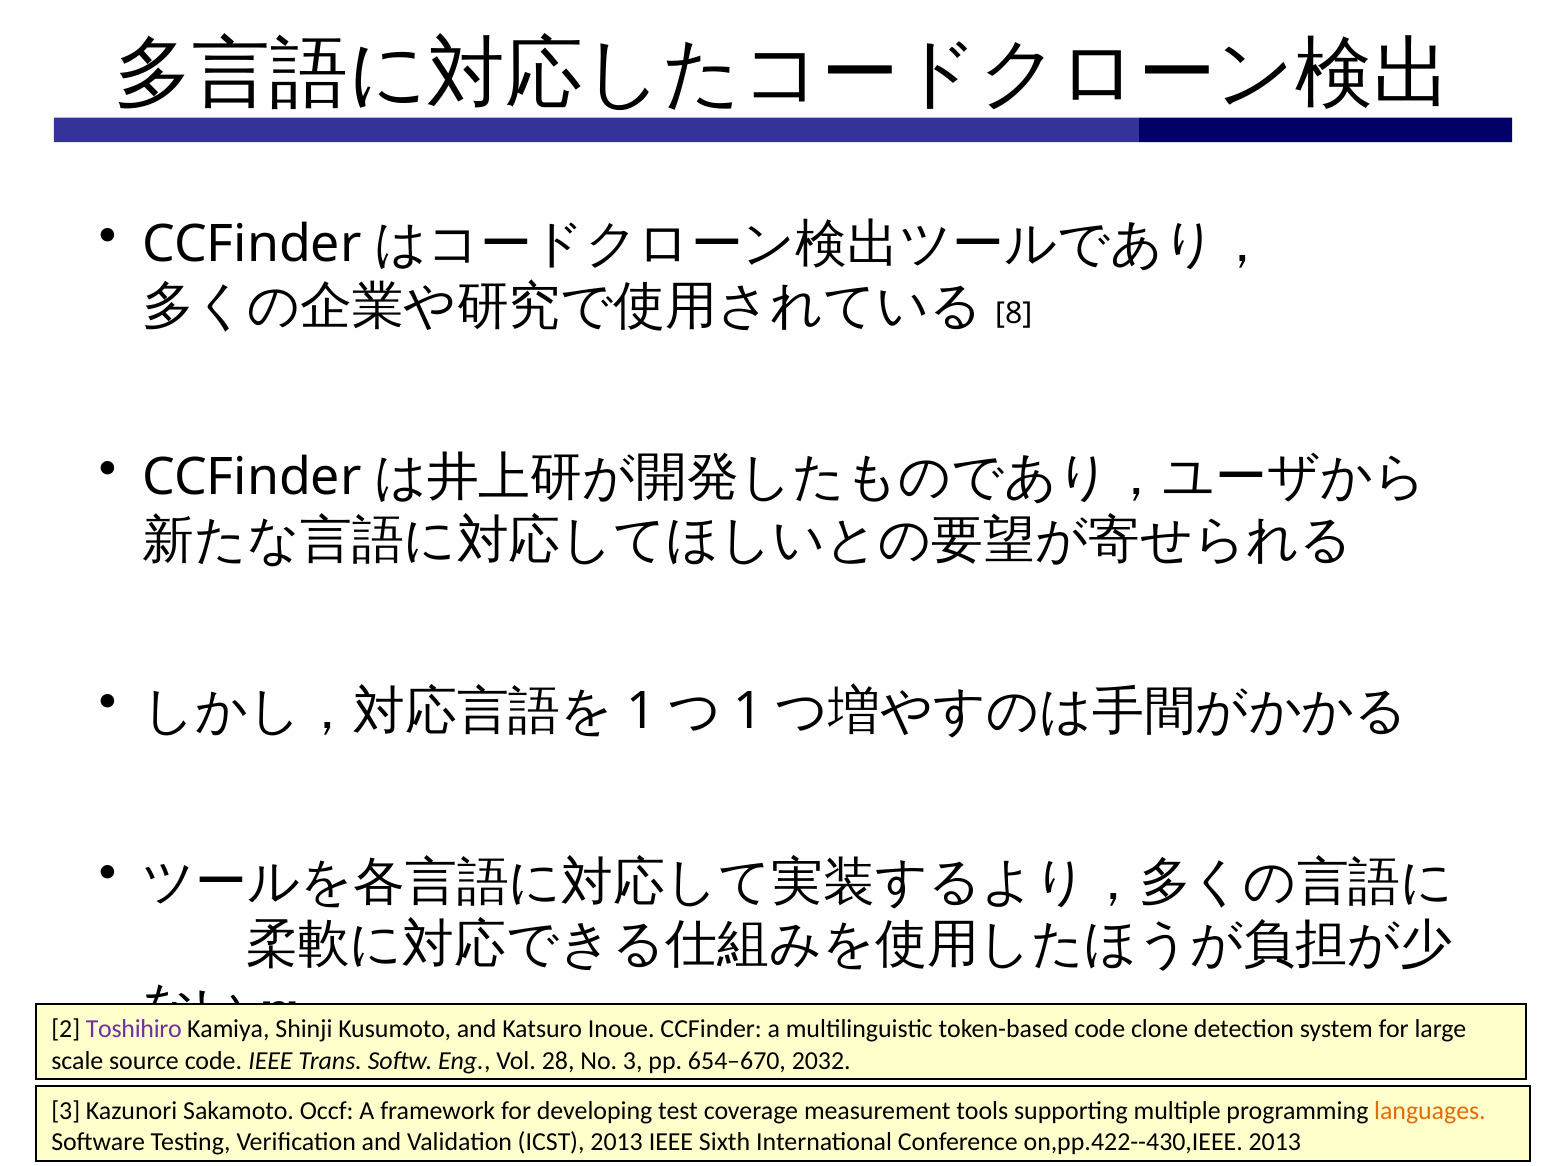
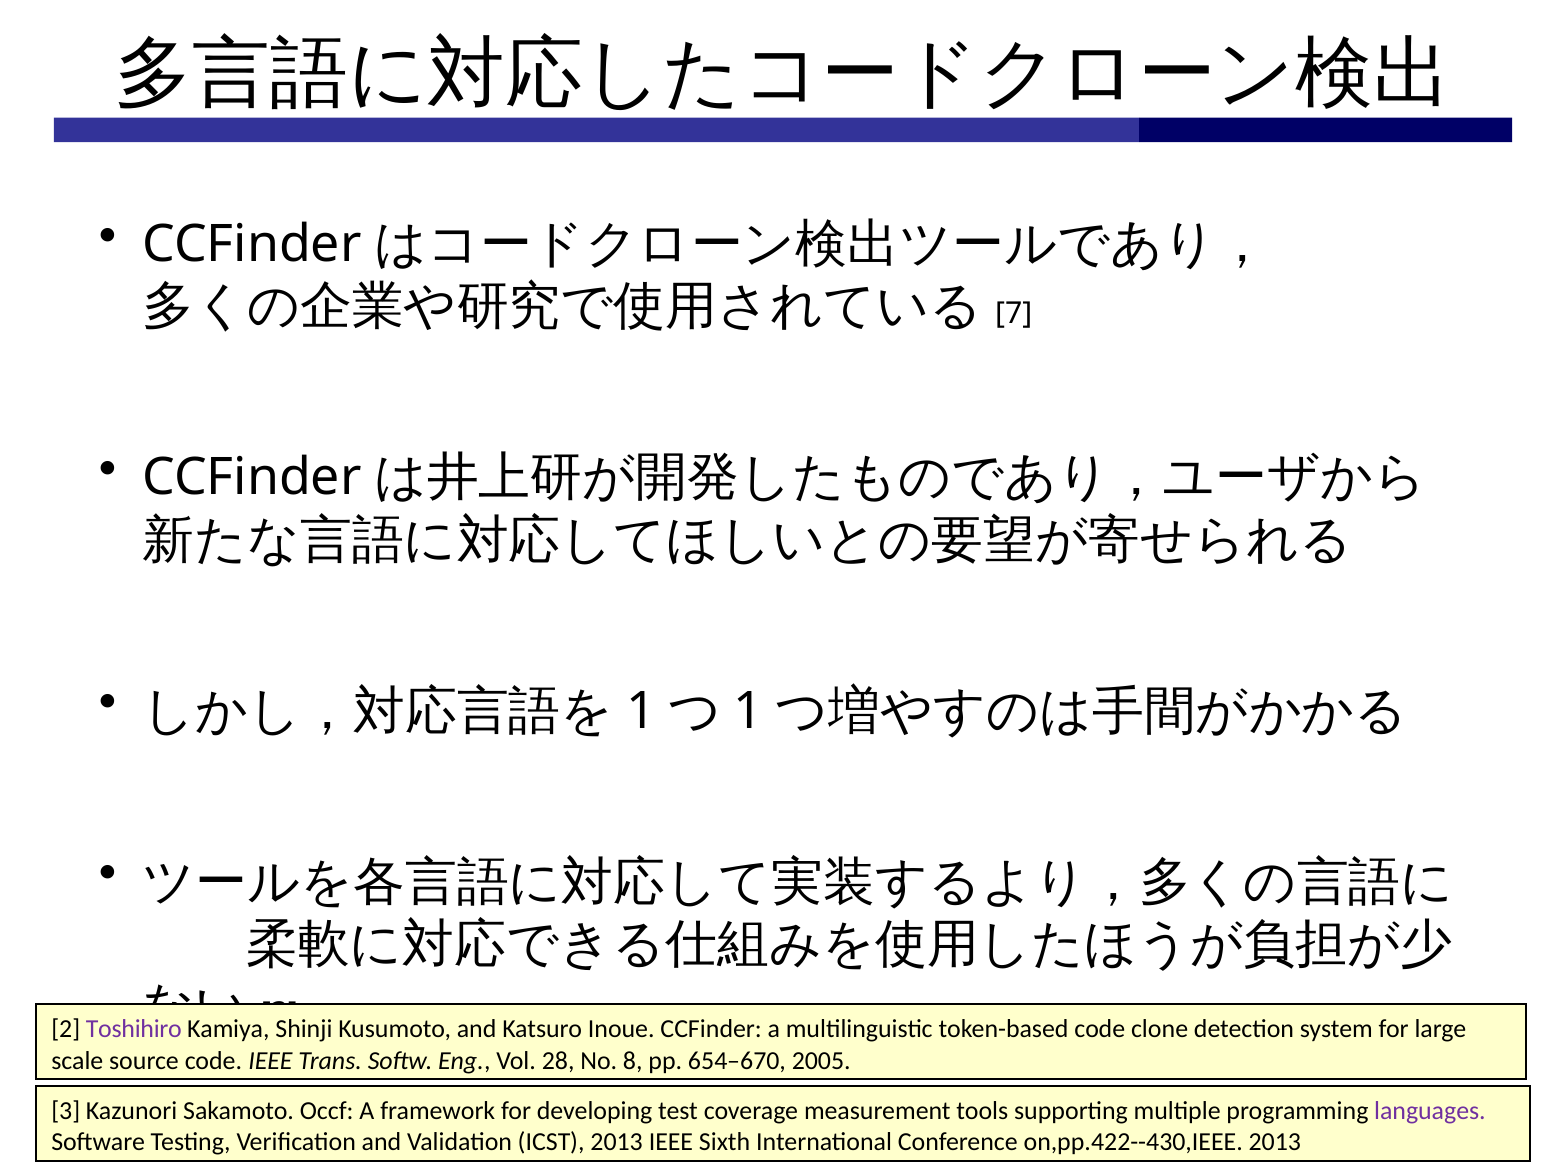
8: 8 -> 7
No 3: 3 -> 8
2032: 2032 -> 2005
languages colour: orange -> purple
